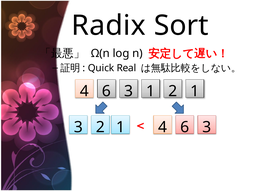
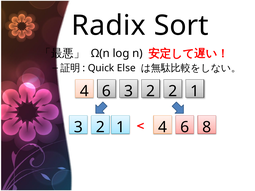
Real: Real -> Else
4 1: 1 -> 2
4 3: 3 -> 8
